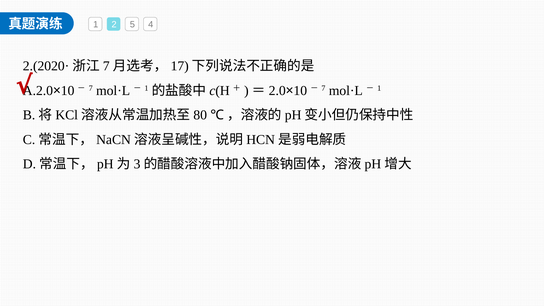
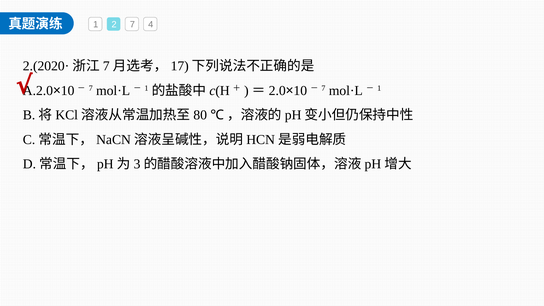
2 5: 5 -> 7
